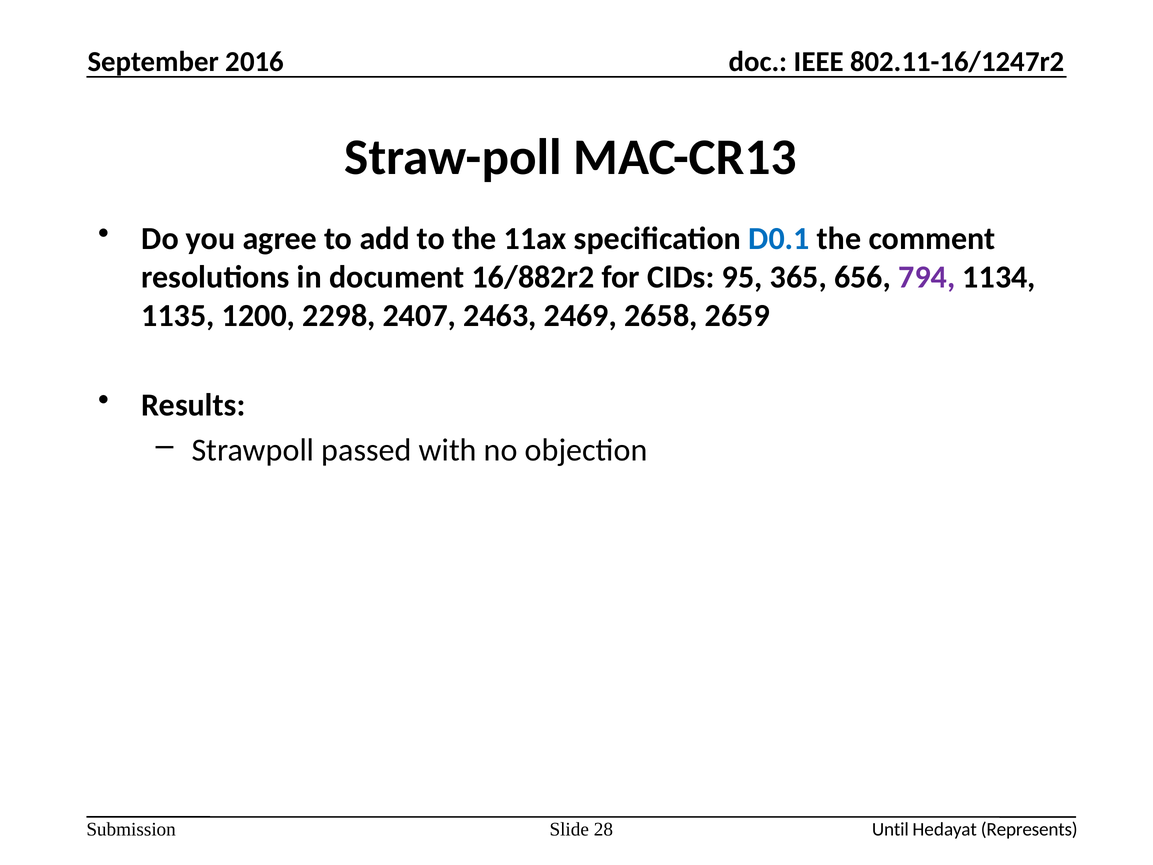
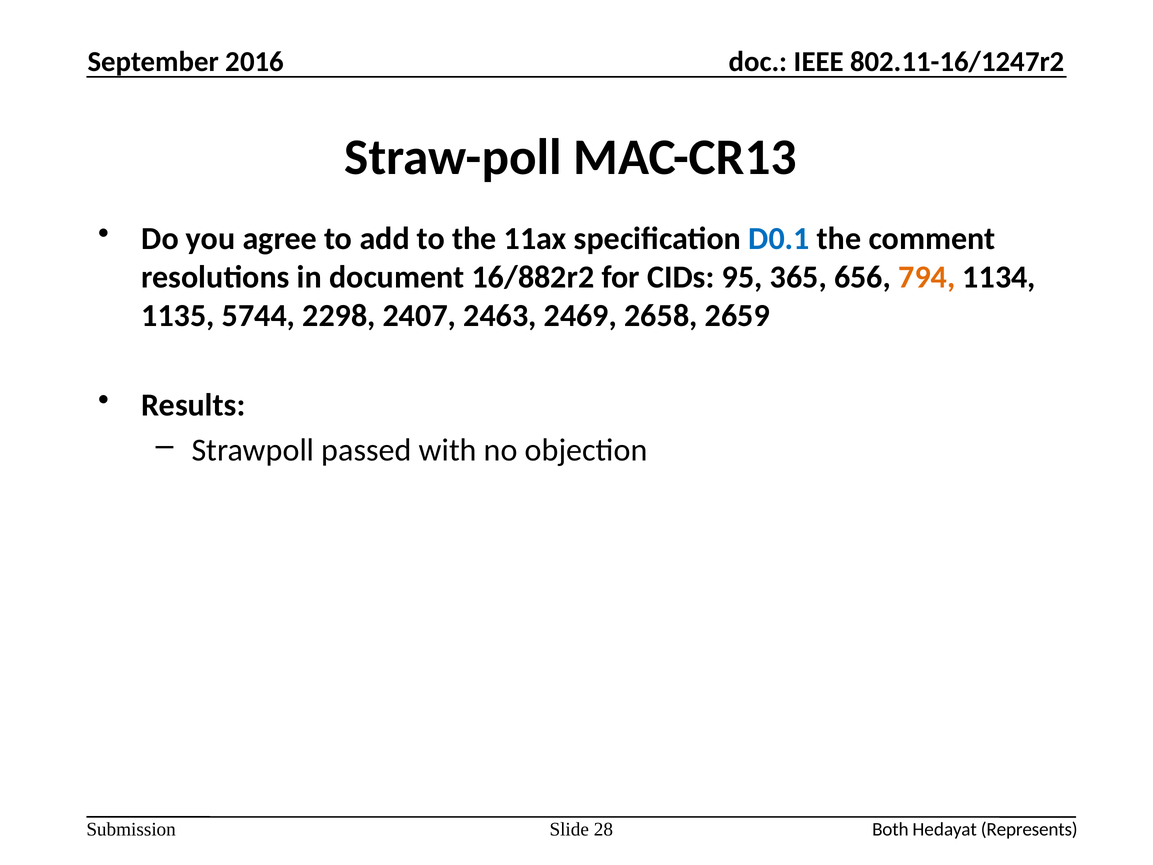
794 colour: purple -> orange
1200: 1200 -> 5744
Until: Until -> Both
